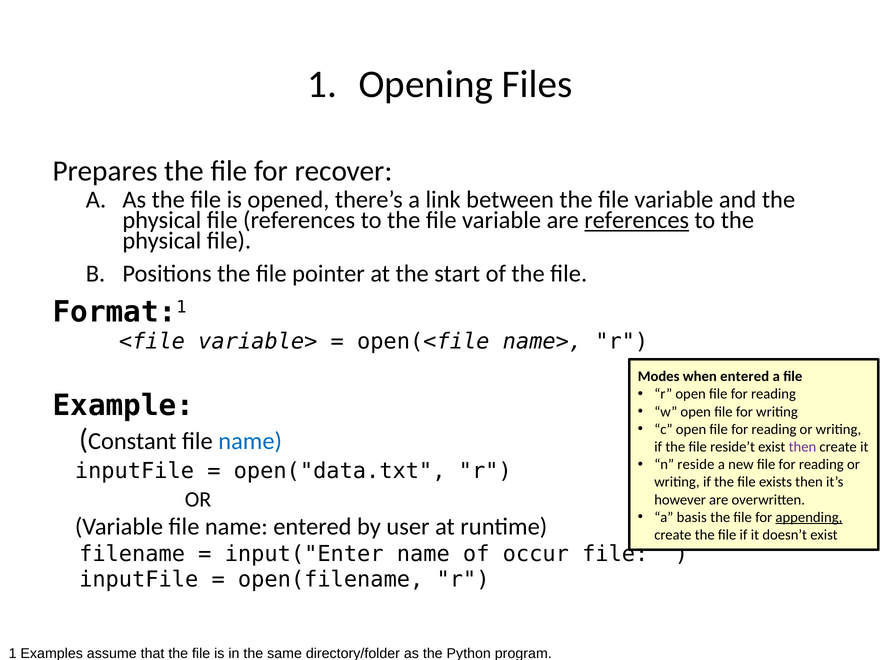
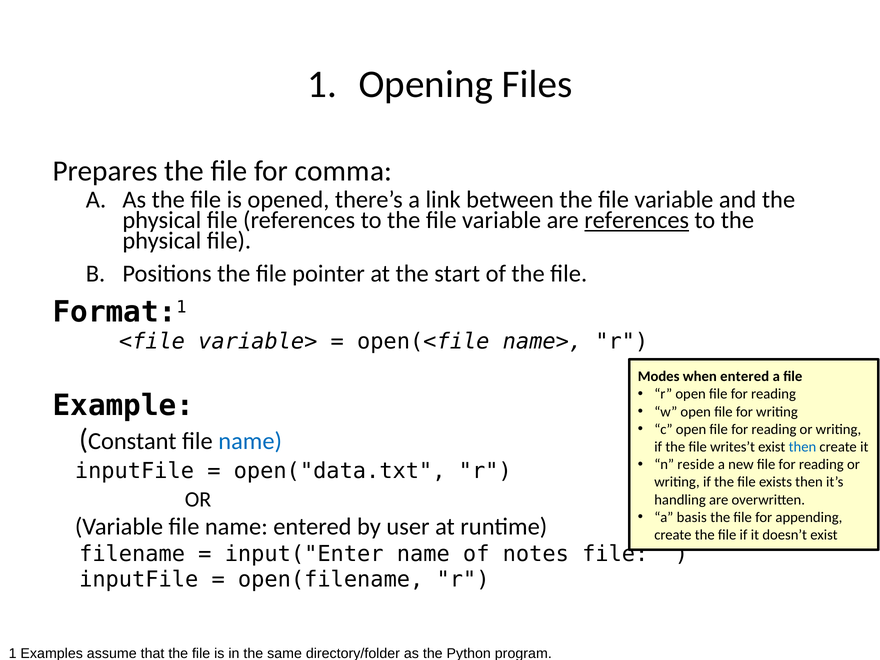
recover: recover -> comma
reside’t: reside’t -> writes’t
then at (802, 447) colour: purple -> blue
however: however -> handling
appending underline: present -> none
occur: occur -> notes
